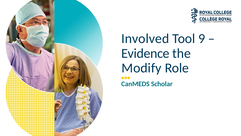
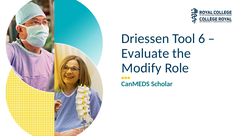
Involved: Involved -> Driessen
9: 9 -> 6
Evidence: Evidence -> Evaluate
